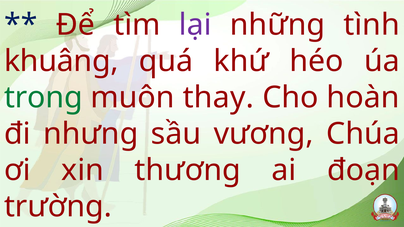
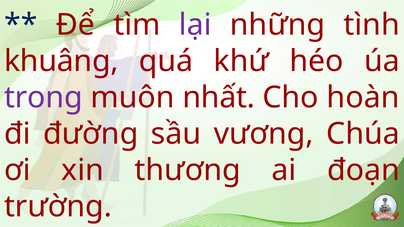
trong colour: green -> purple
thay: thay -> nhất
nhưng: nhưng -> đường
